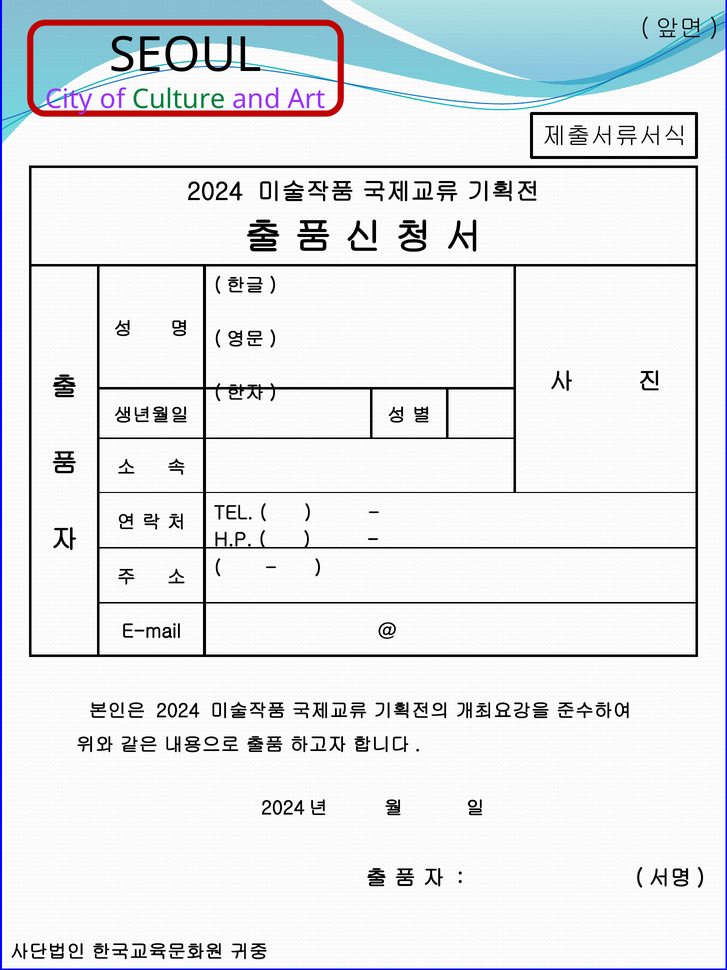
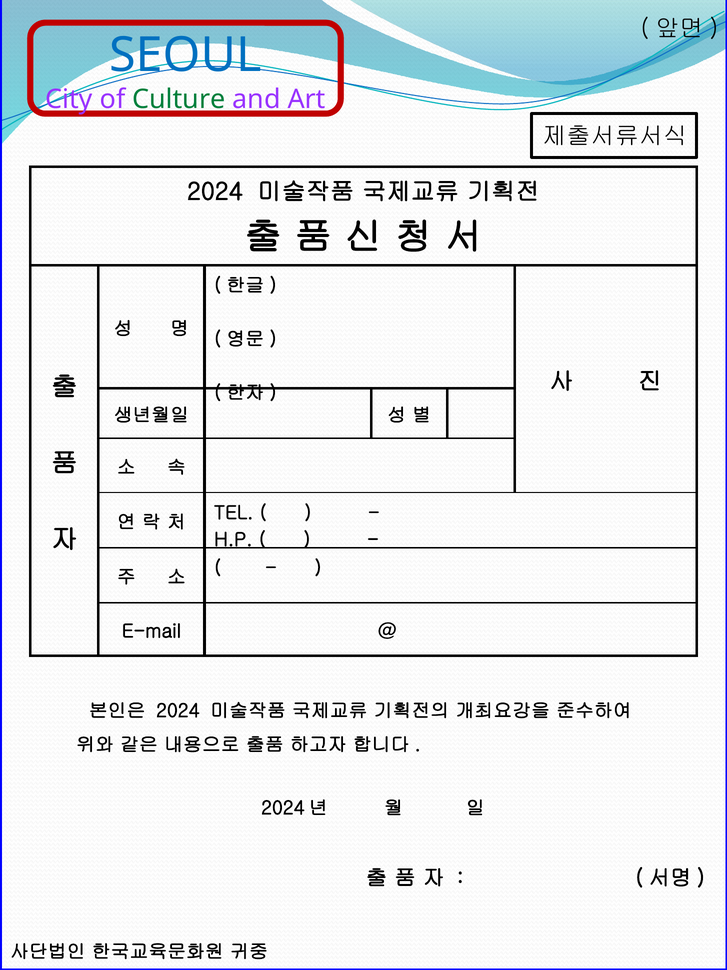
SEOUL colour: black -> blue
